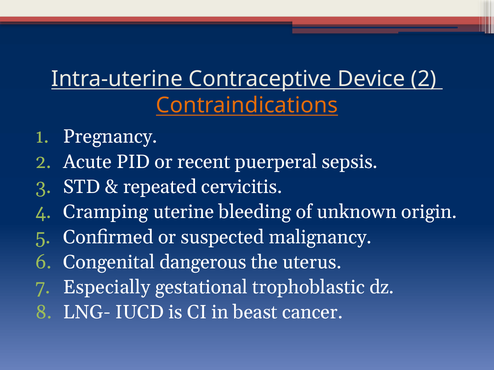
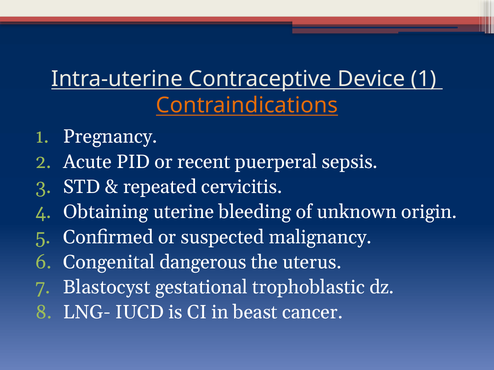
Device 2: 2 -> 1
Cramping: Cramping -> Obtaining
Especially: Especially -> Blastocyst
